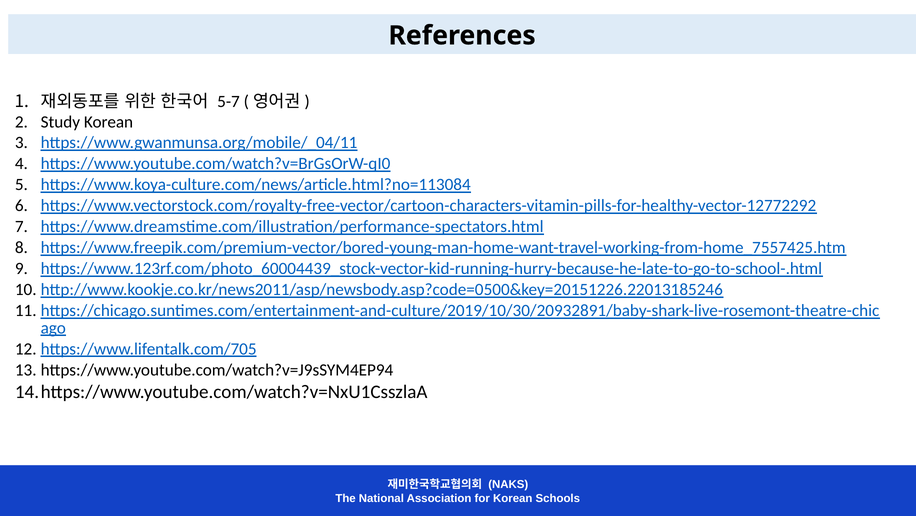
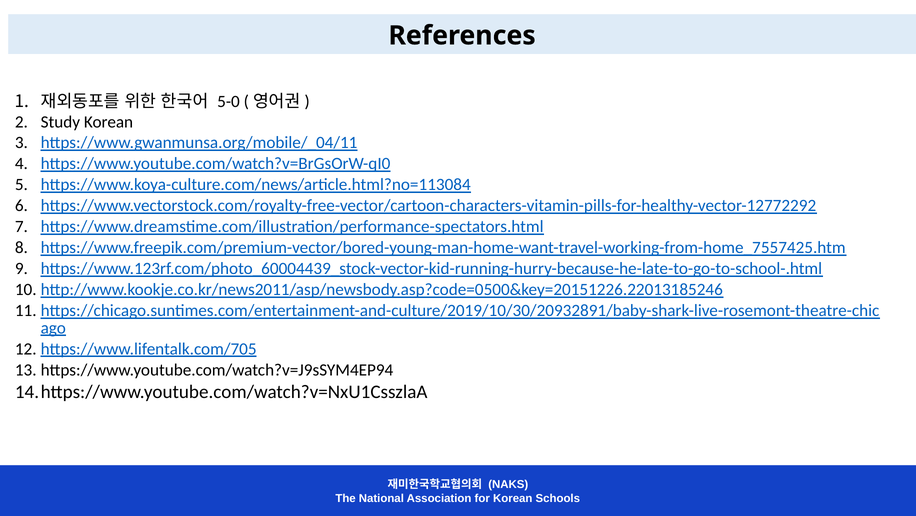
5-7: 5-7 -> 5-0
